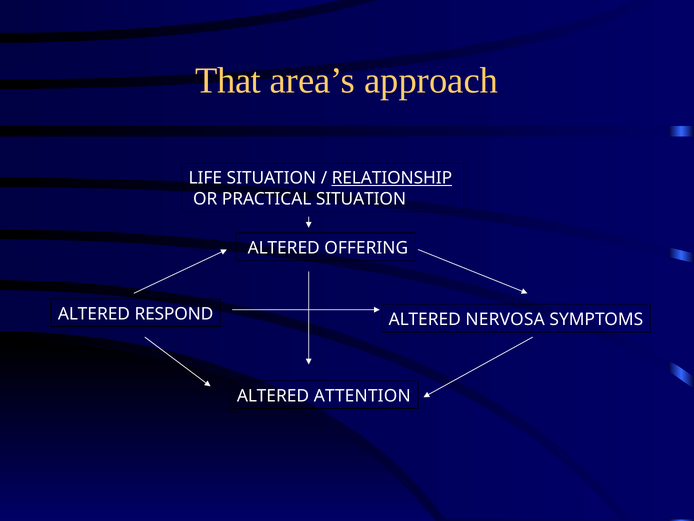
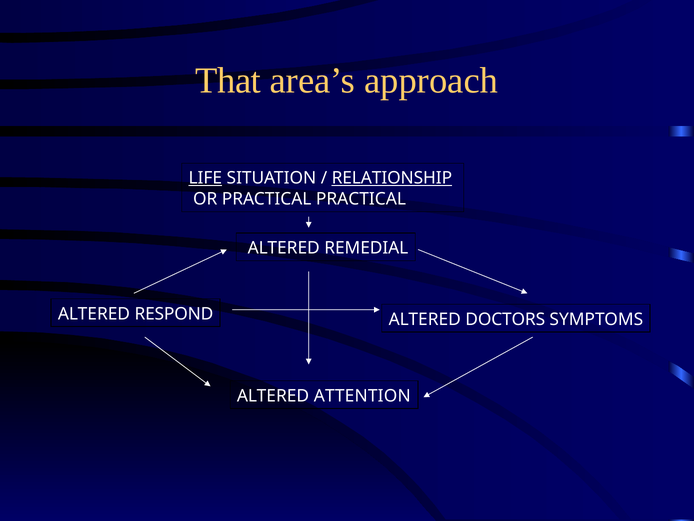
LIFE underline: none -> present
PRACTICAL SITUATION: SITUATION -> PRACTICAL
OFFERING: OFFERING -> REMEDIAL
NERVOSA: NERVOSA -> DOCTORS
